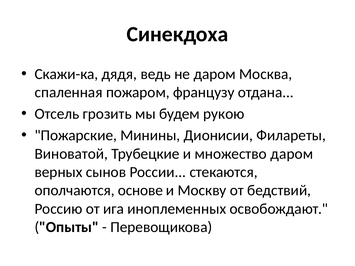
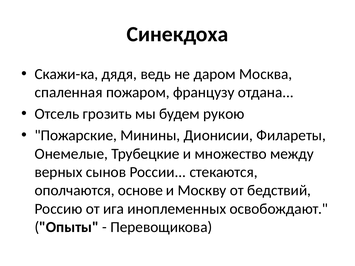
Виноватой: Виноватой -> Онемелые
множество даром: даром -> между
